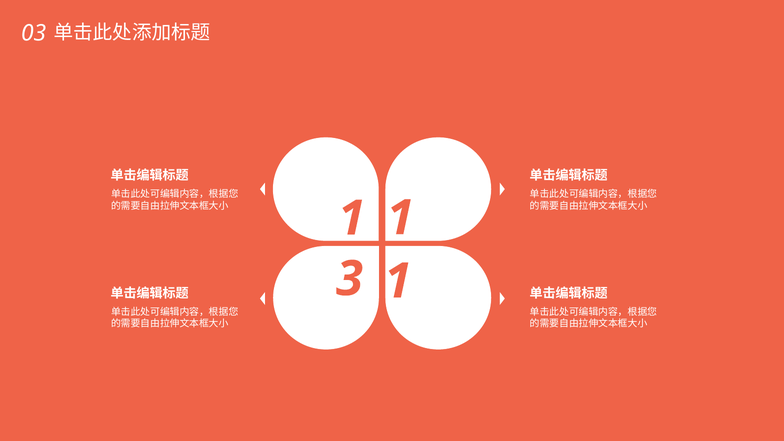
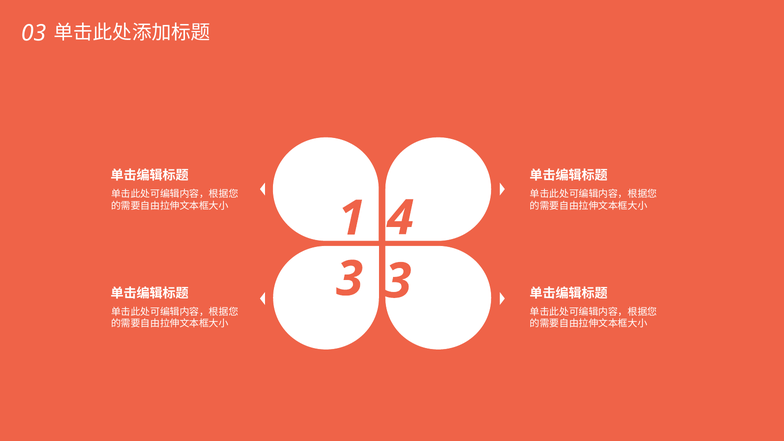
1 1: 1 -> 4
3 1: 1 -> 3
